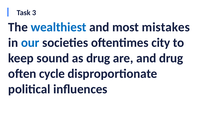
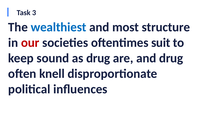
mistakes: mistakes -> structure
our colour: blue -> red
city: city -> suit
cycle: cycle -> knell
